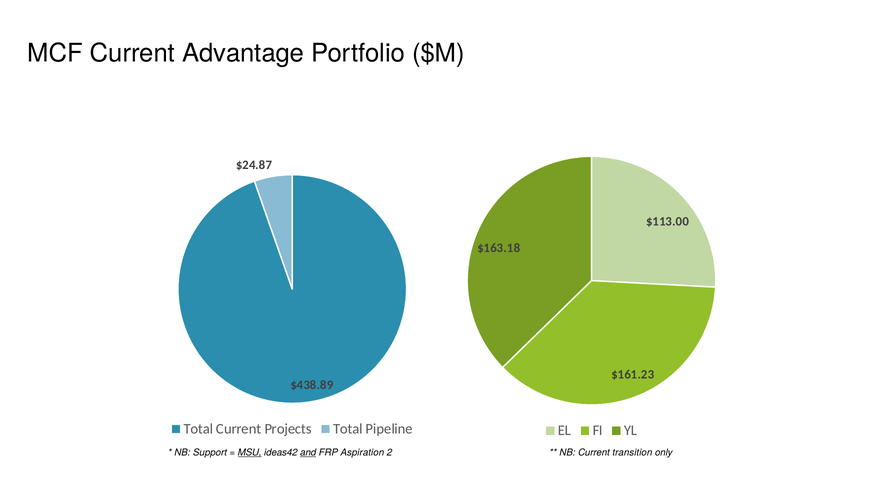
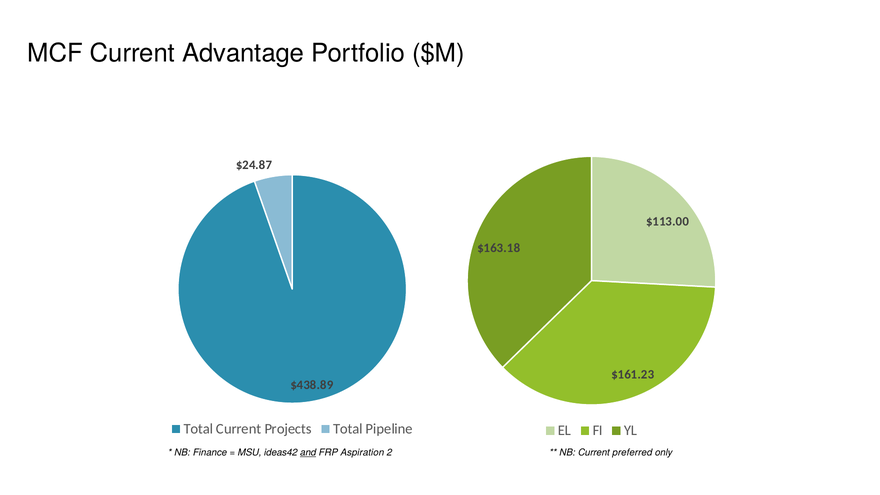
Support: Support -> Finance
MSU underline: present -> none
transition: transition -> preferred
